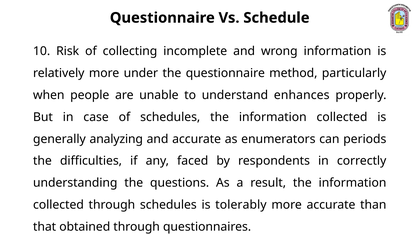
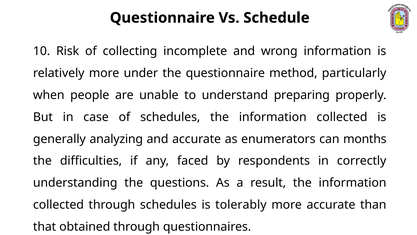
enhances: enhances -> preparing
periods: periods -> months
